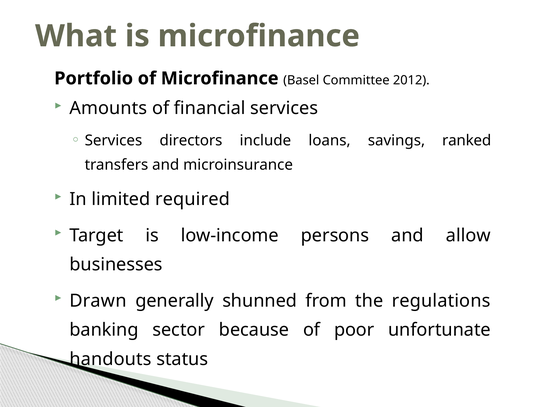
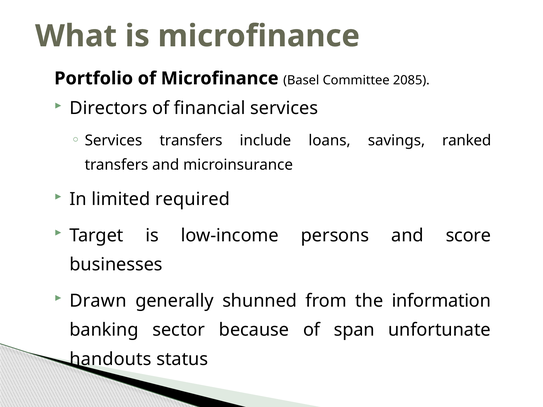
2012: 2012 -> 2085
Amounts: Amounts -> Directors
Services directors: directors -> transfers
allow: allow -> score
regulations: regulations -> information
poor: poor -> span
